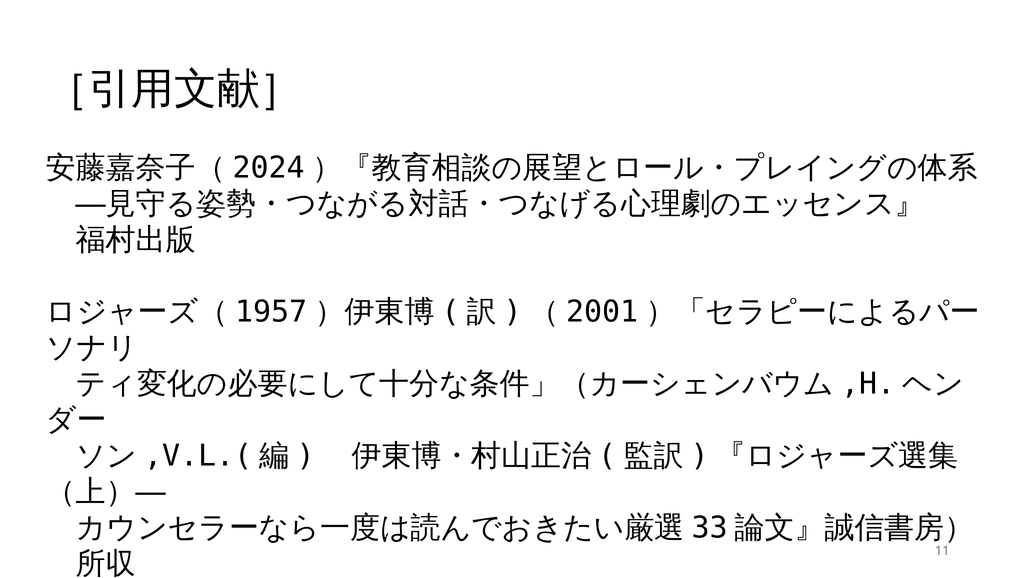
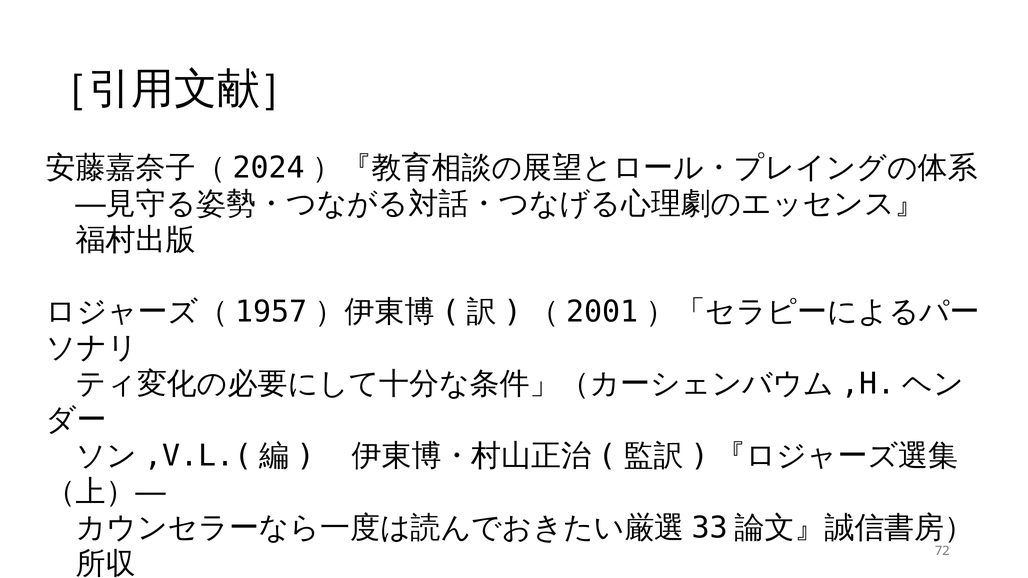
11: 11 -> 72
